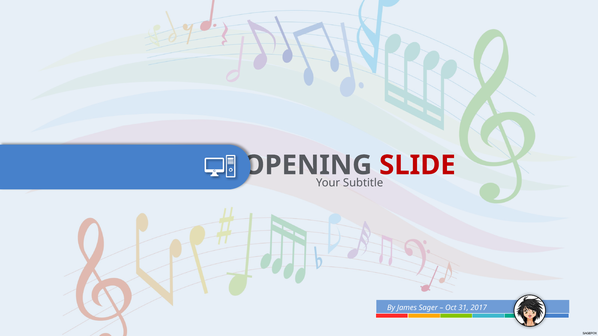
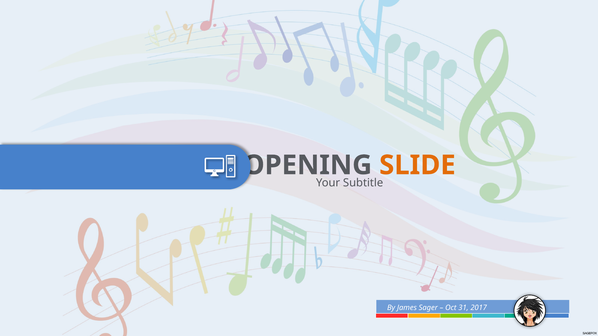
SLIDE colour: red -> orange
